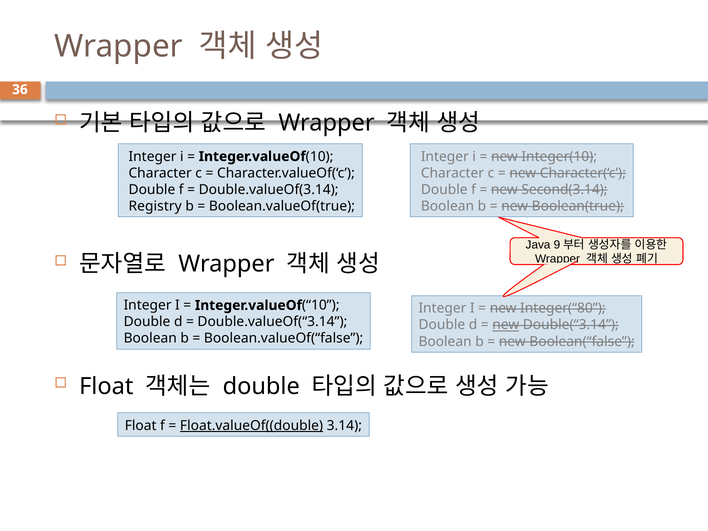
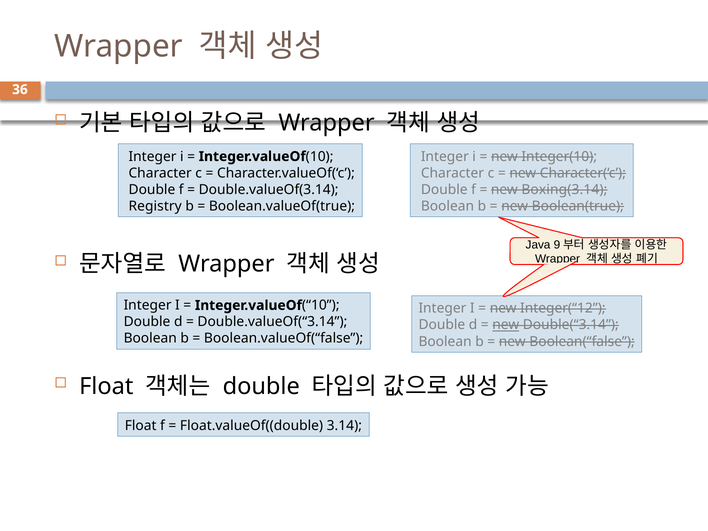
Second(3.14: Second(3.14 -> Boxing(3.14
Integer(“80: Integer(“80 -> Integer(“12
Float.valueOf((double underline: present -> none
